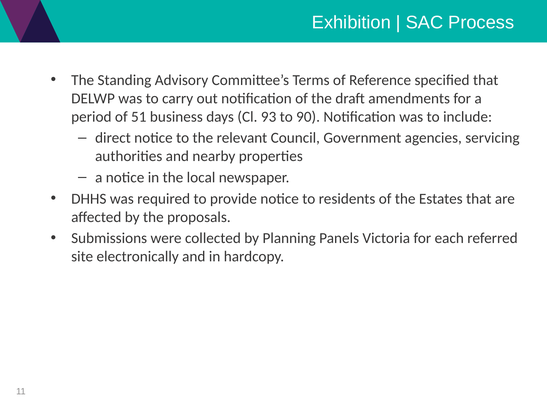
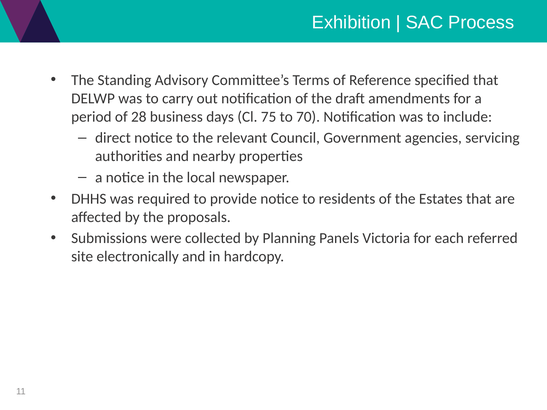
51: 51 -> 28
93: 93 -> 75
90: 90 -> 70
